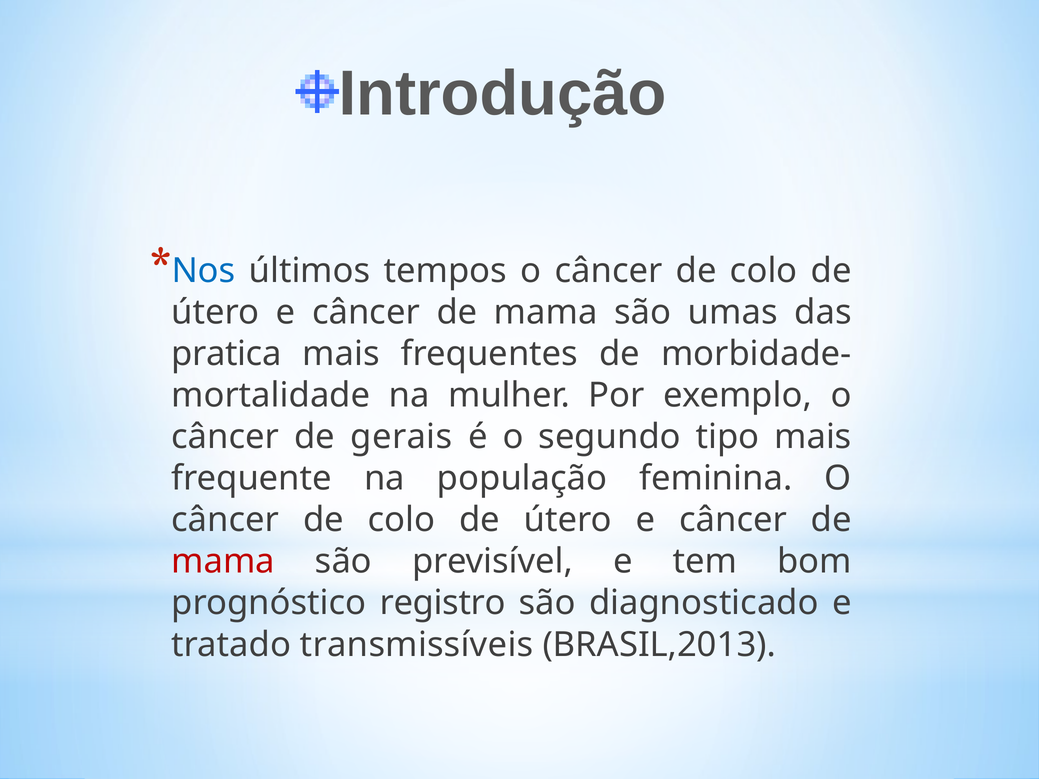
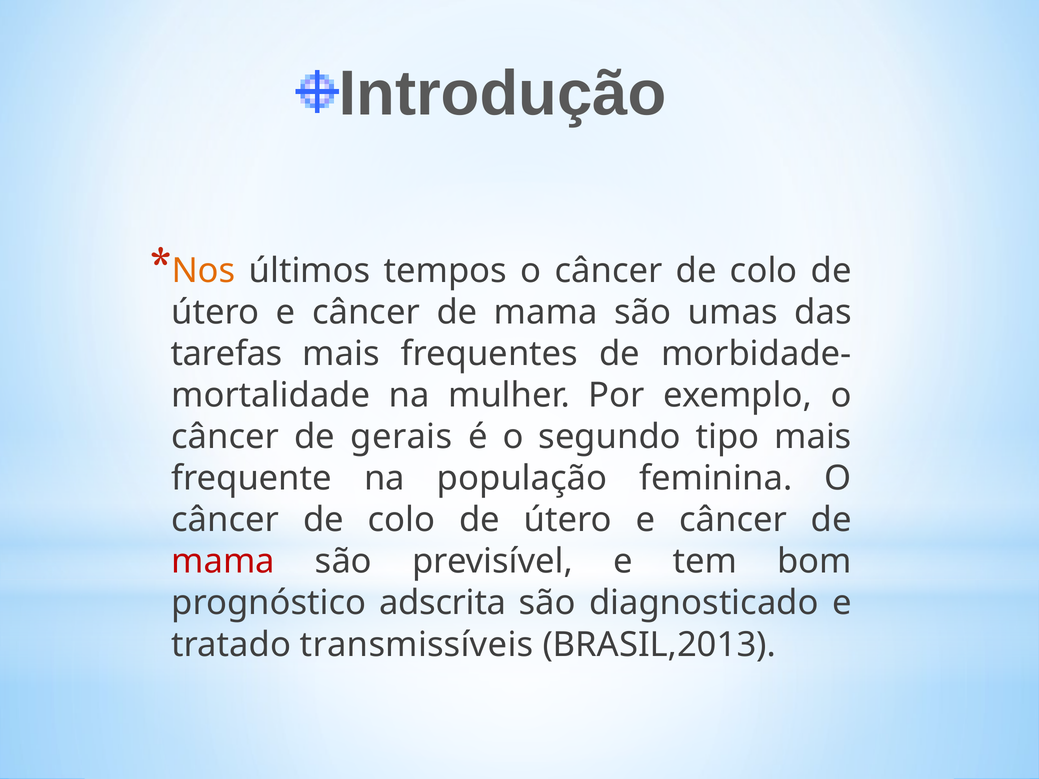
Nos colour: blue -> orange
pratica: pratica -> tarefas
registro: registro -> adscrita
